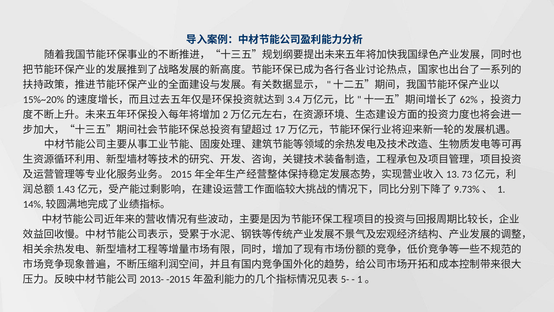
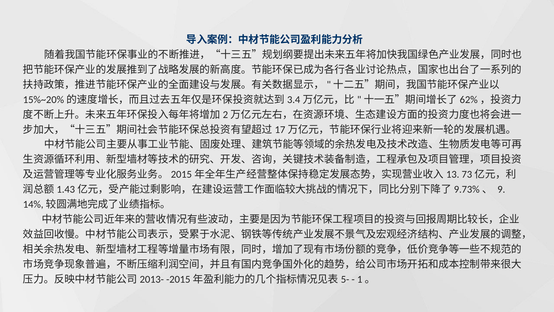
1: 1 -> 9
